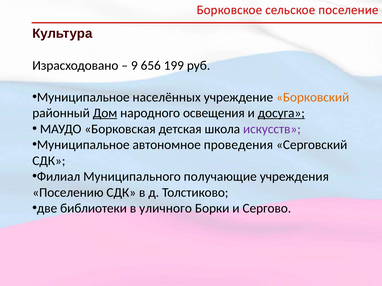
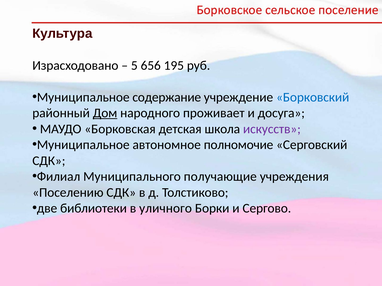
9: 9 -> 5
199: 199 -> 195
населённых: населённых -> содержание
Борковский colour: orange -> blue
освещения: освещения -> проживает
досуга underline: present -> none
проведения: проведения -> полномочие
